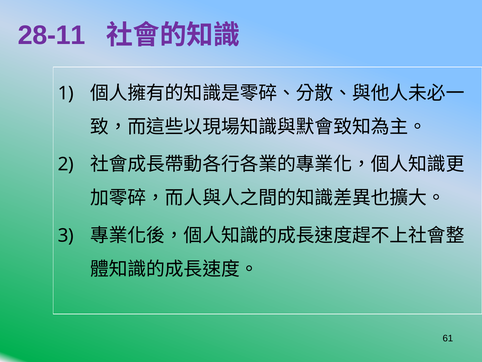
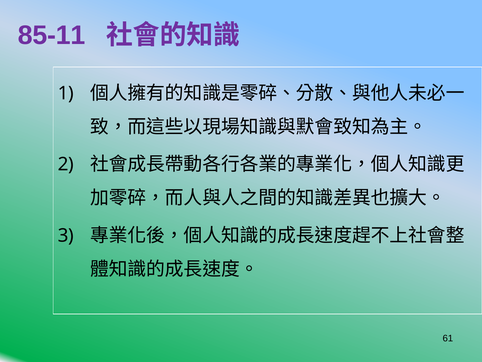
28-11: 28-11 -> 85-11
